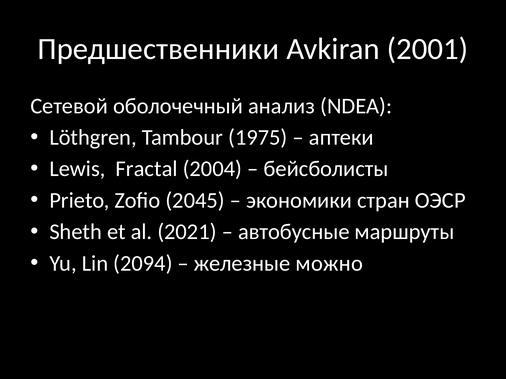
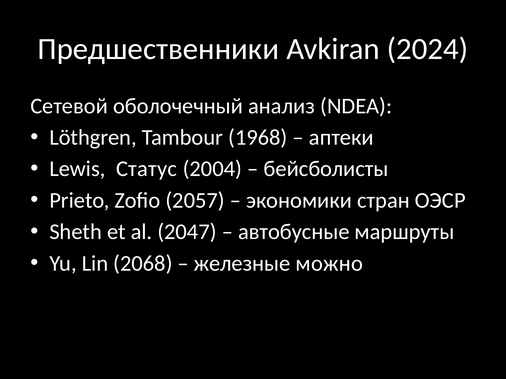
2001: 2001 -> 2024
1975: 1975 -> 1968
Fractal: Fractal -> Статус
2045: 2045 -> 2057
2021: 2021 -> 2047
2094: 2094 -> 2068
